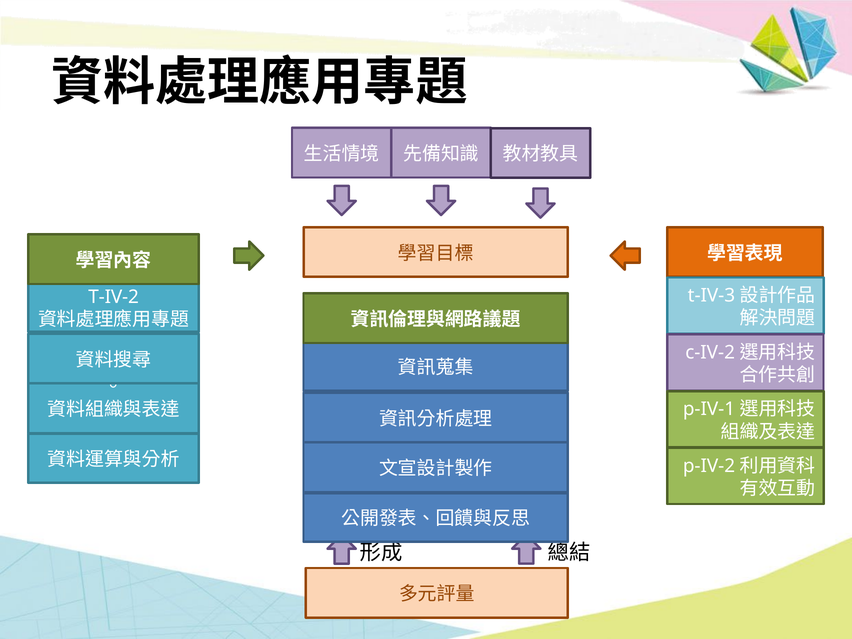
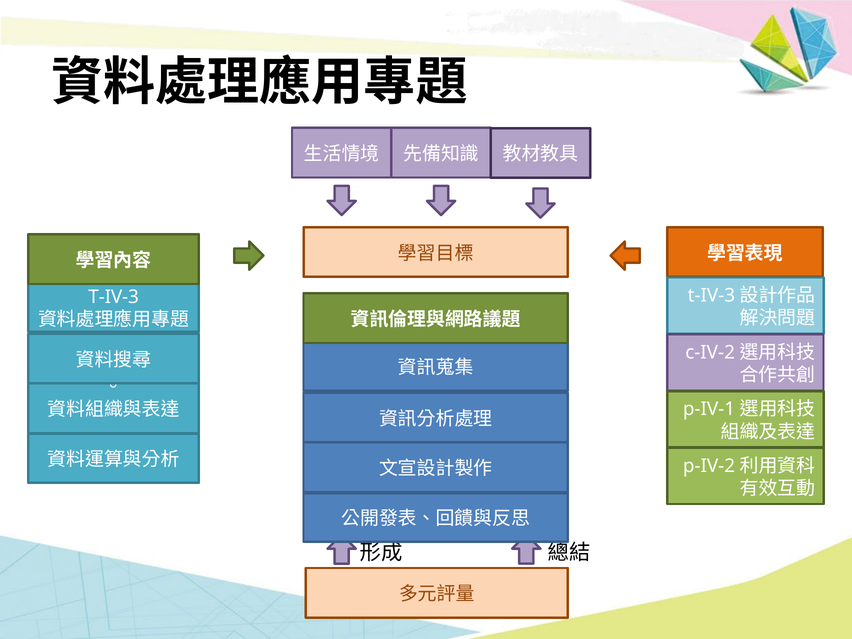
T-IV-2: T-IV-2 -> T-IV-3
